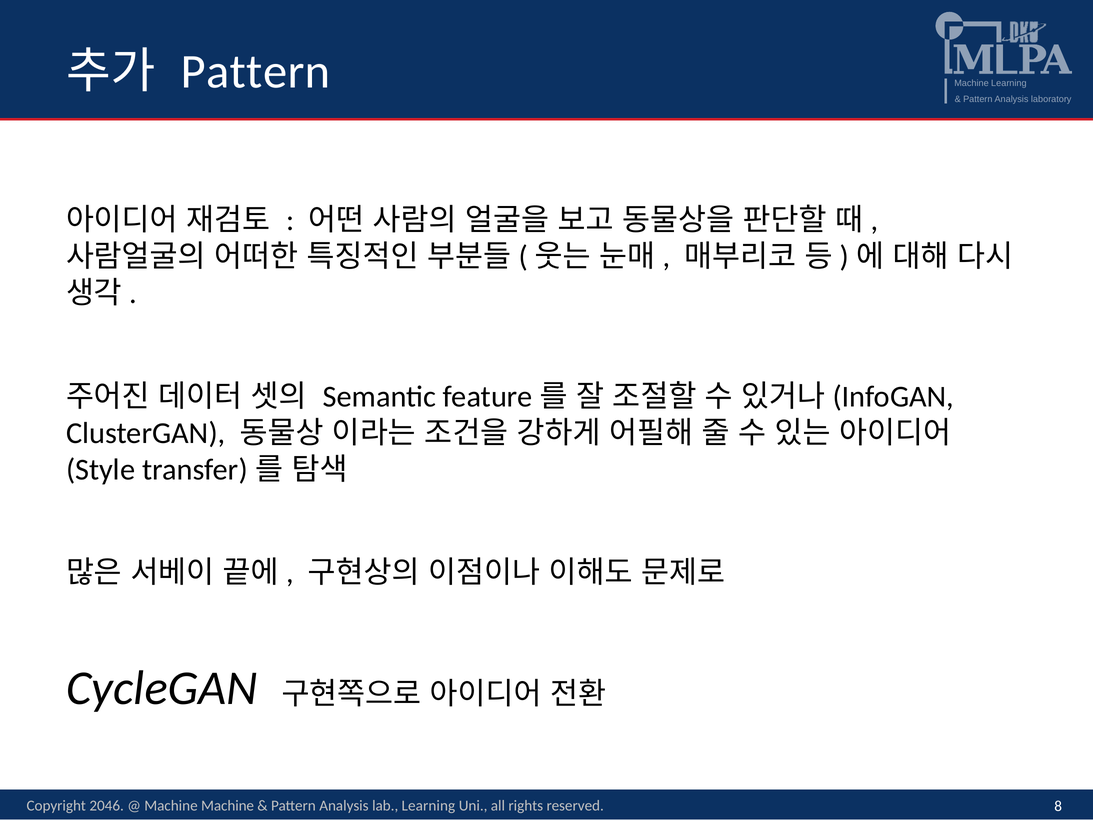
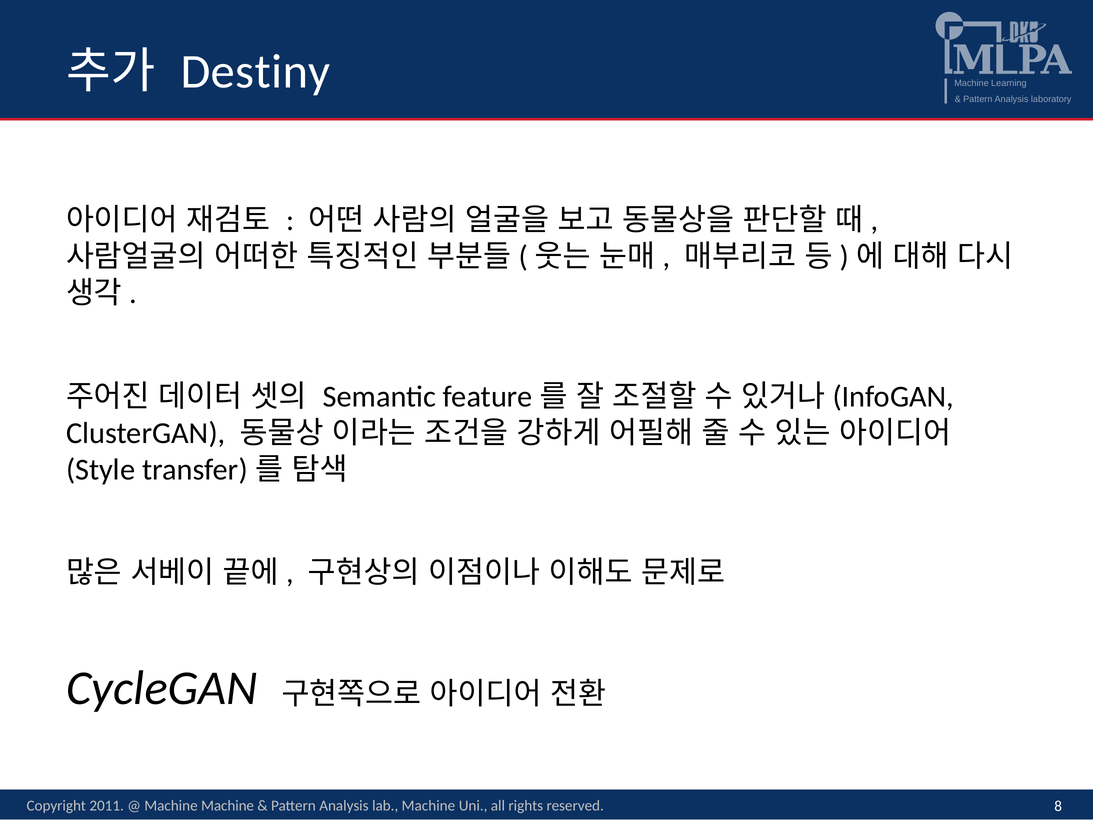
Pattern at (256, 72): Pattern -> Destiny
2046: 2046 -> 2011
lab Learning: Learning -> Machine
